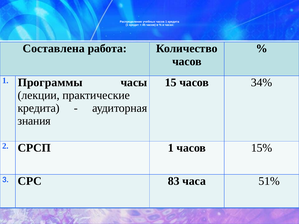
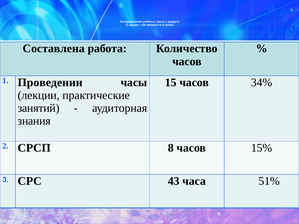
Программы: Программы -> Проведении
кредита at (39, 108): кредита -> занятий
СРСП 1: 1 -> 8
83: 83 -> 43
